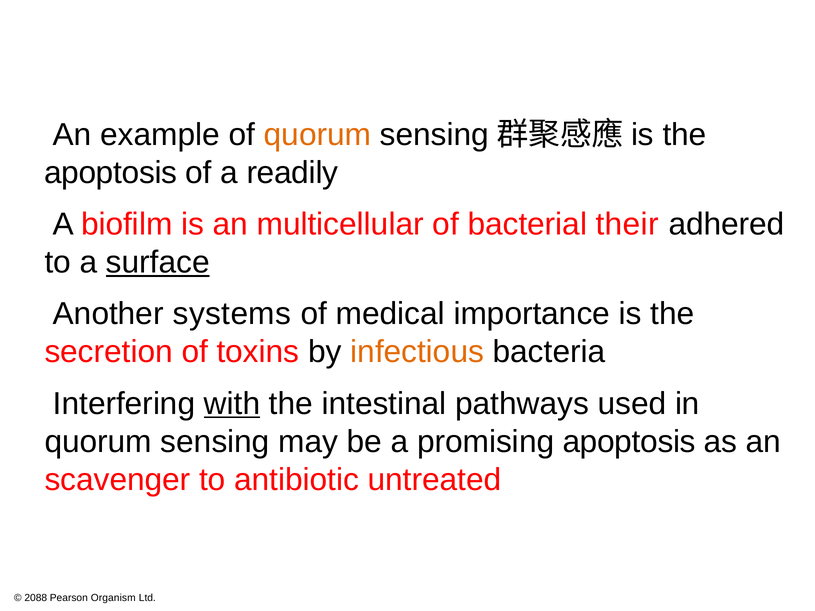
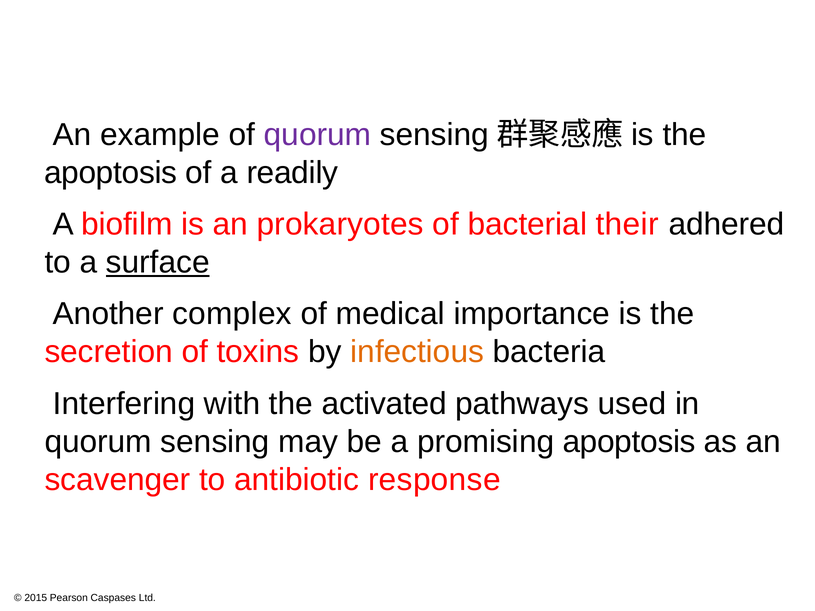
quorum at (317, 135) colour: orange -> purple
multicellular: multicellular -> prokaryotes
systems: systems -> complex
with underline: present -> none
intestinal: intestinal -> activated
untreated: untreated -> response
2088: 2088 -> 2015
Organism: Organism -> Caspases
